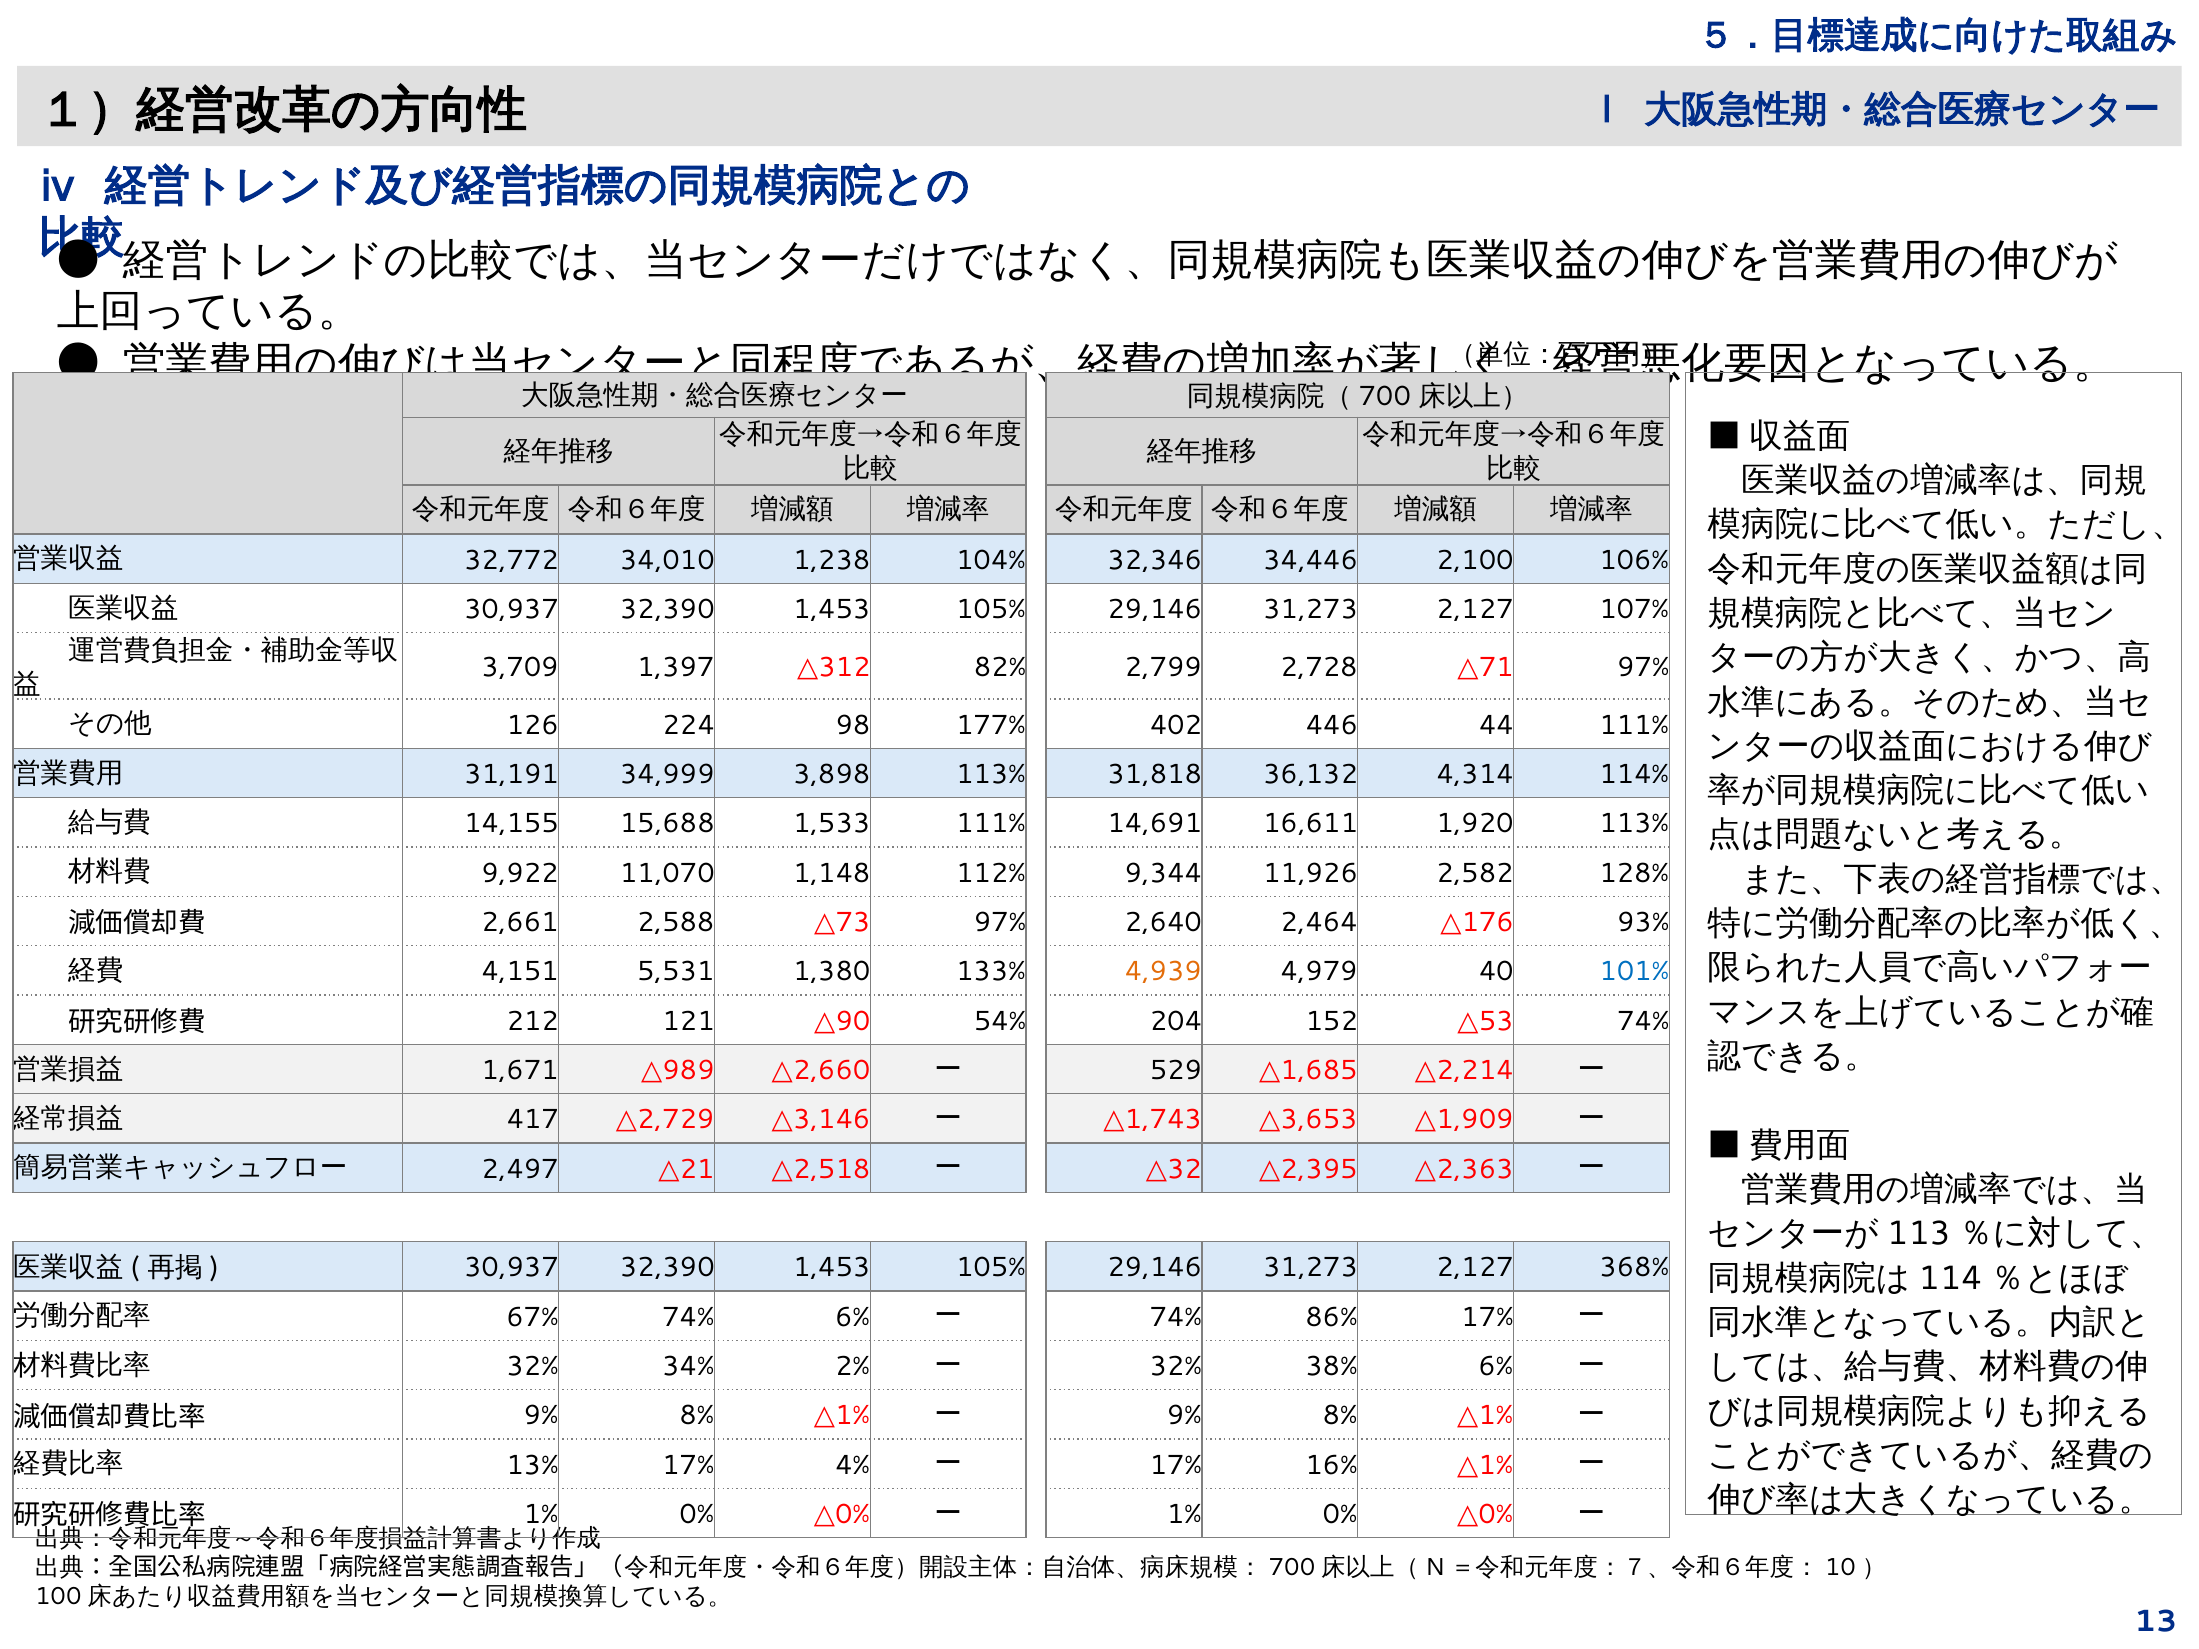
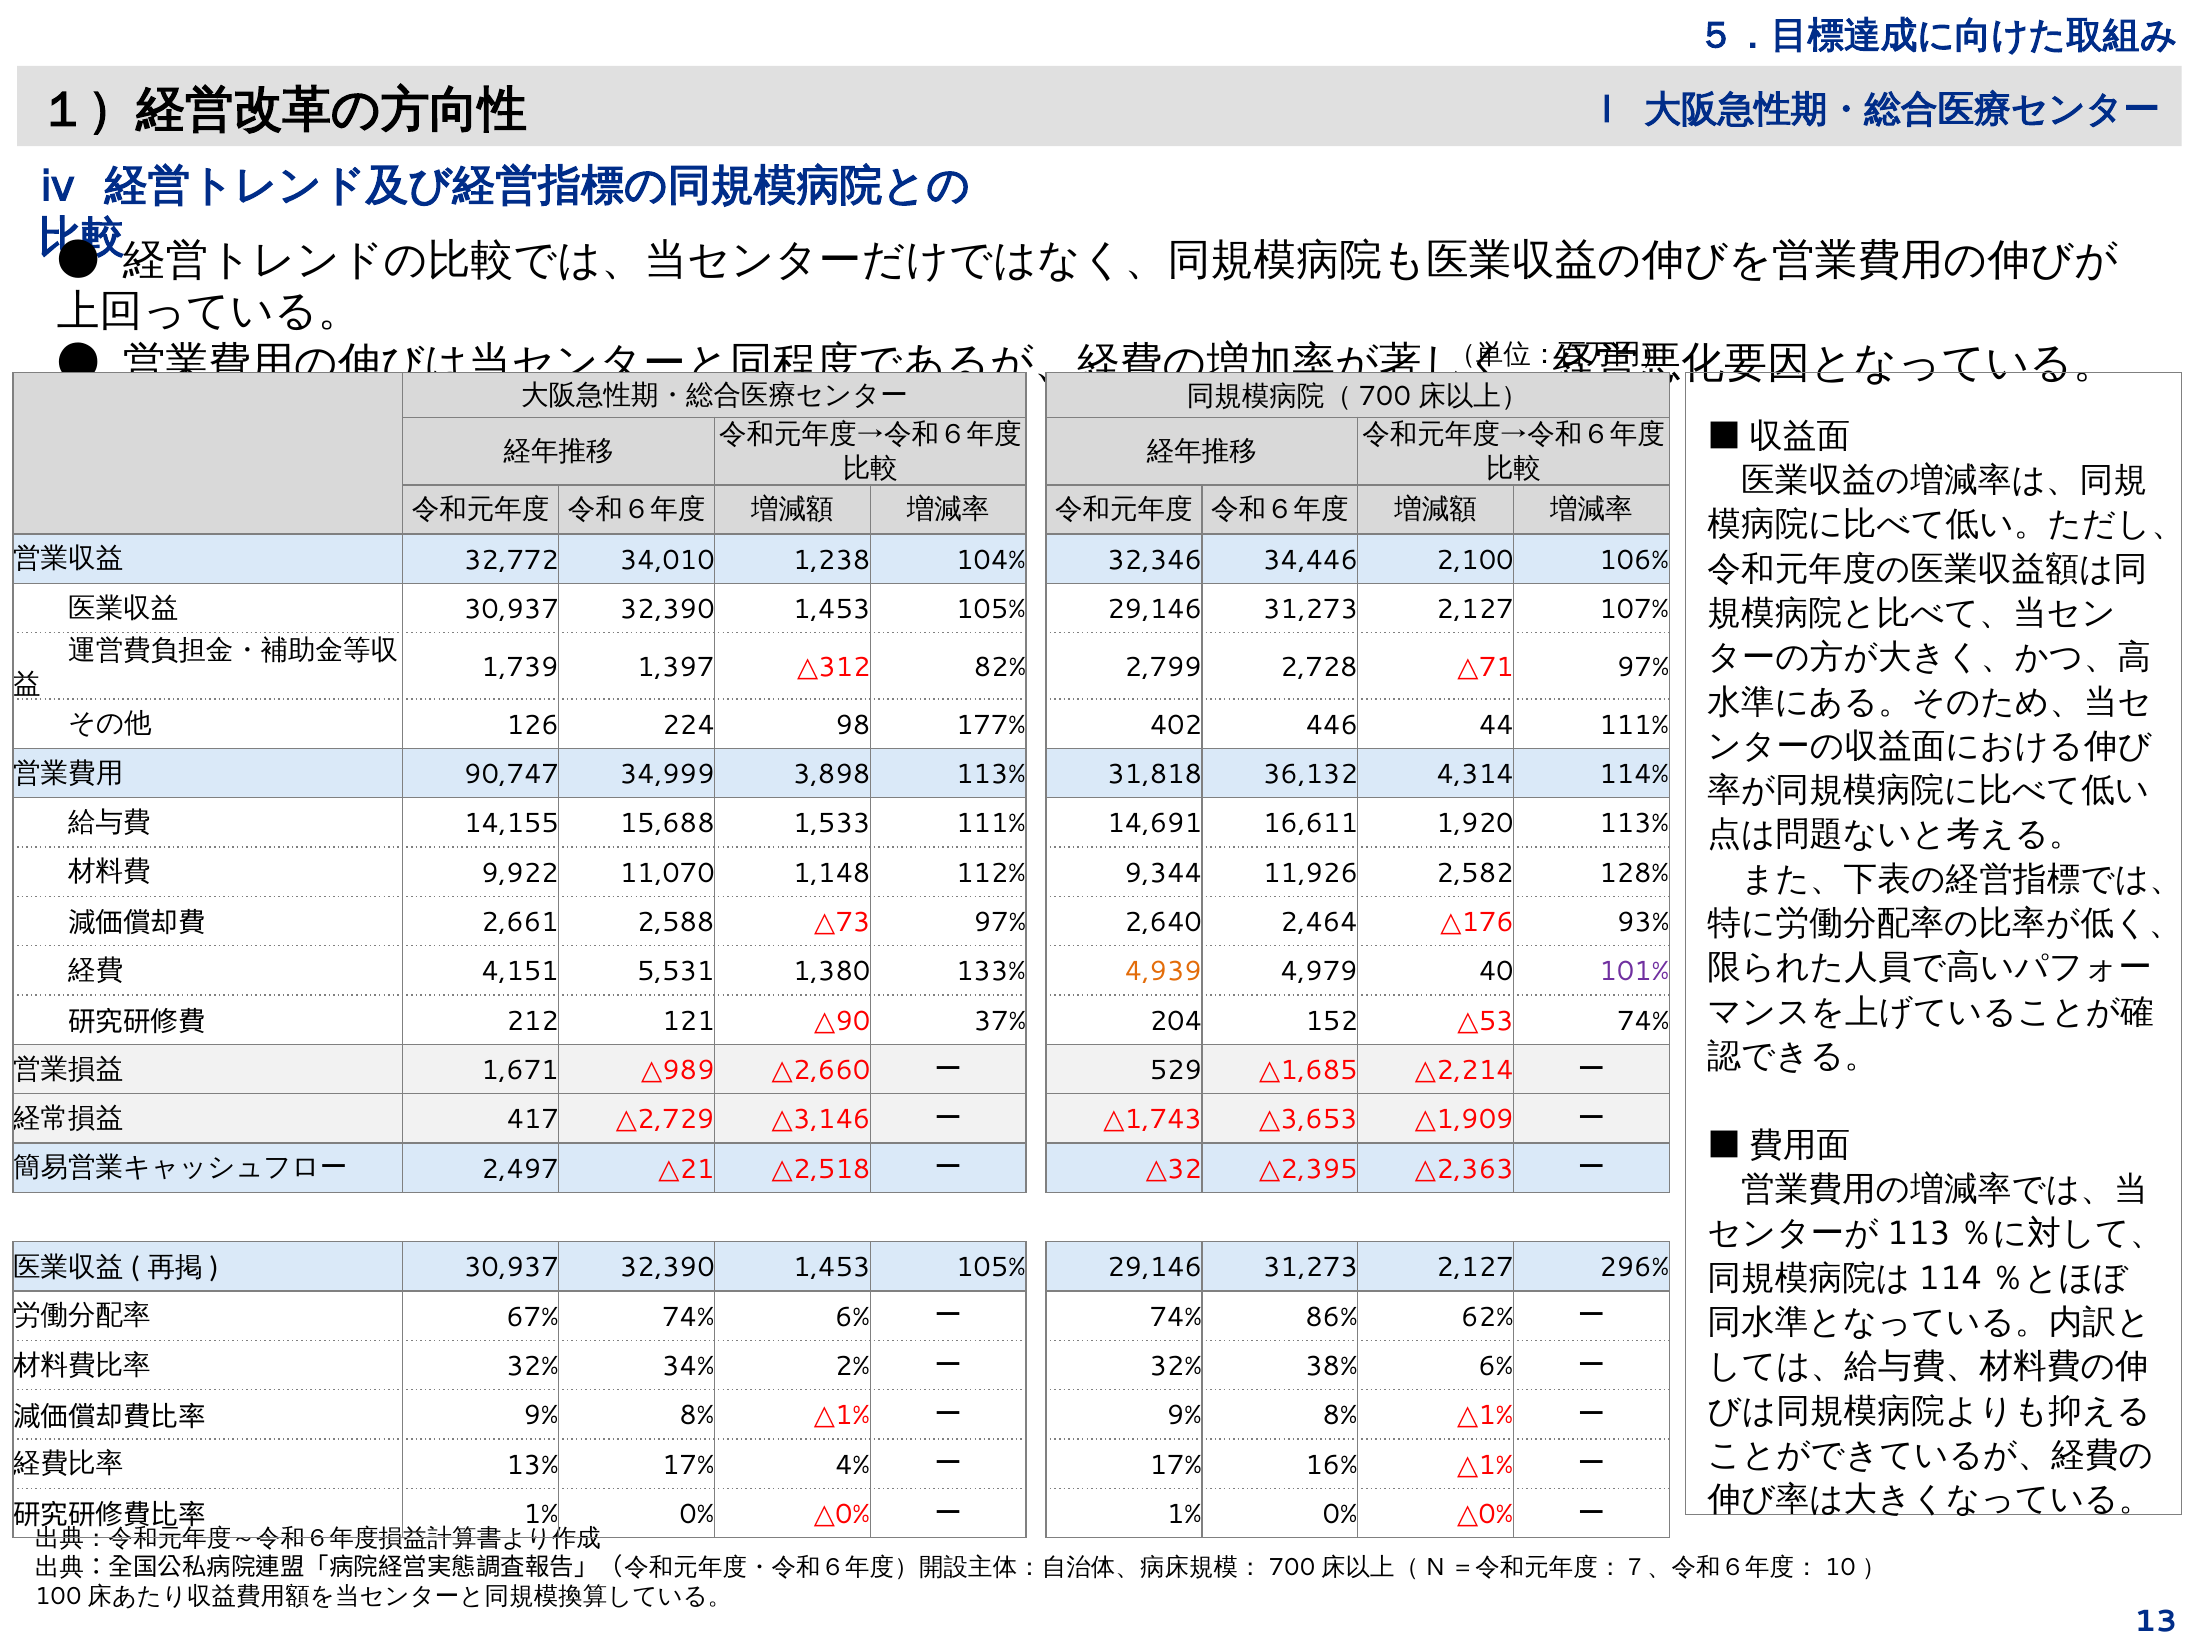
3,709: 3,709 -> 1,739
31,191: 31,191 -> 90,747
101% colour: blue -> purple
54%: 54% -> 37%
368%: 368% -> 296%
86% 17%: 17% -> 62%
